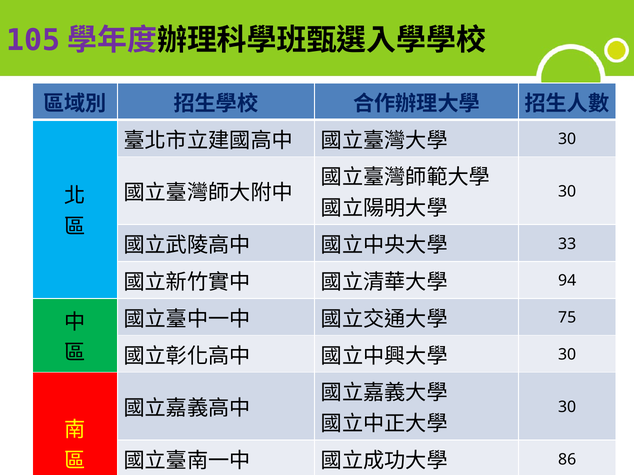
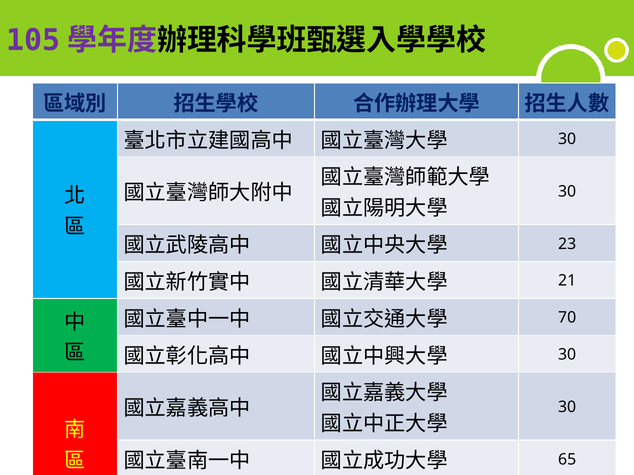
33: 33 -> 23
94: 94 -> 21
75: 75 -> 70
86: 86 -> 65
